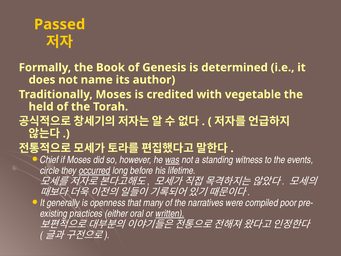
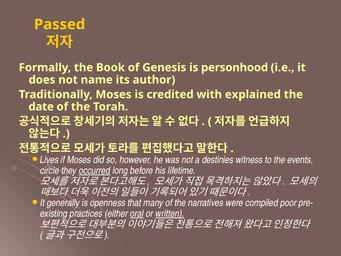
determined: determined -> personhood
vegetable: vegetable -> explained
held: held -> date
Chief: Chief -> Lives
was underline: present -> none
standing: standing -> destinies
oral underline: none -> present
